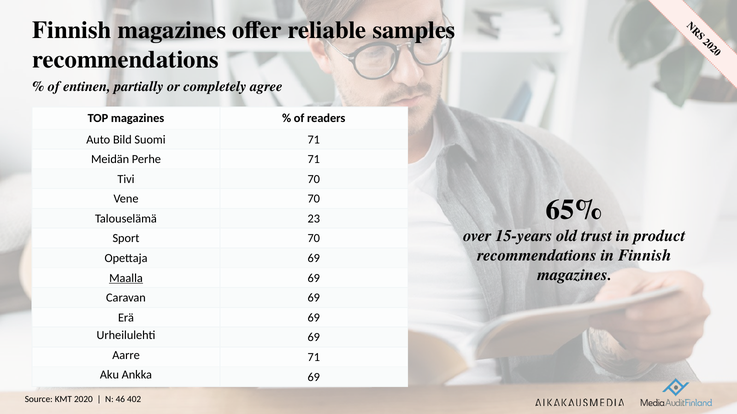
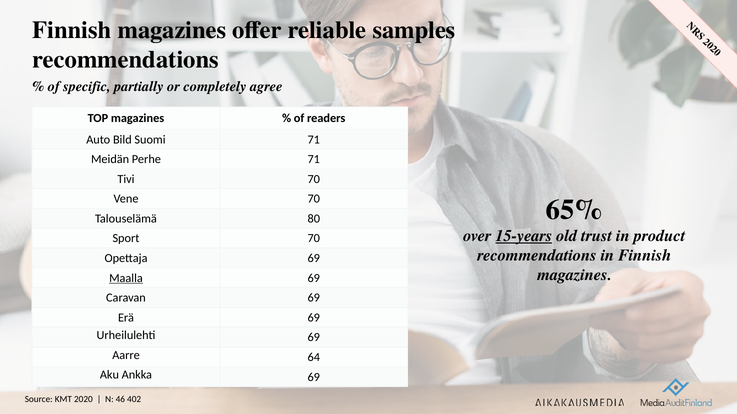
entinen: entinen -> specific
23: 23 -> 80
15-years underline: none -> present
Aarre 71: 71 -> 64
